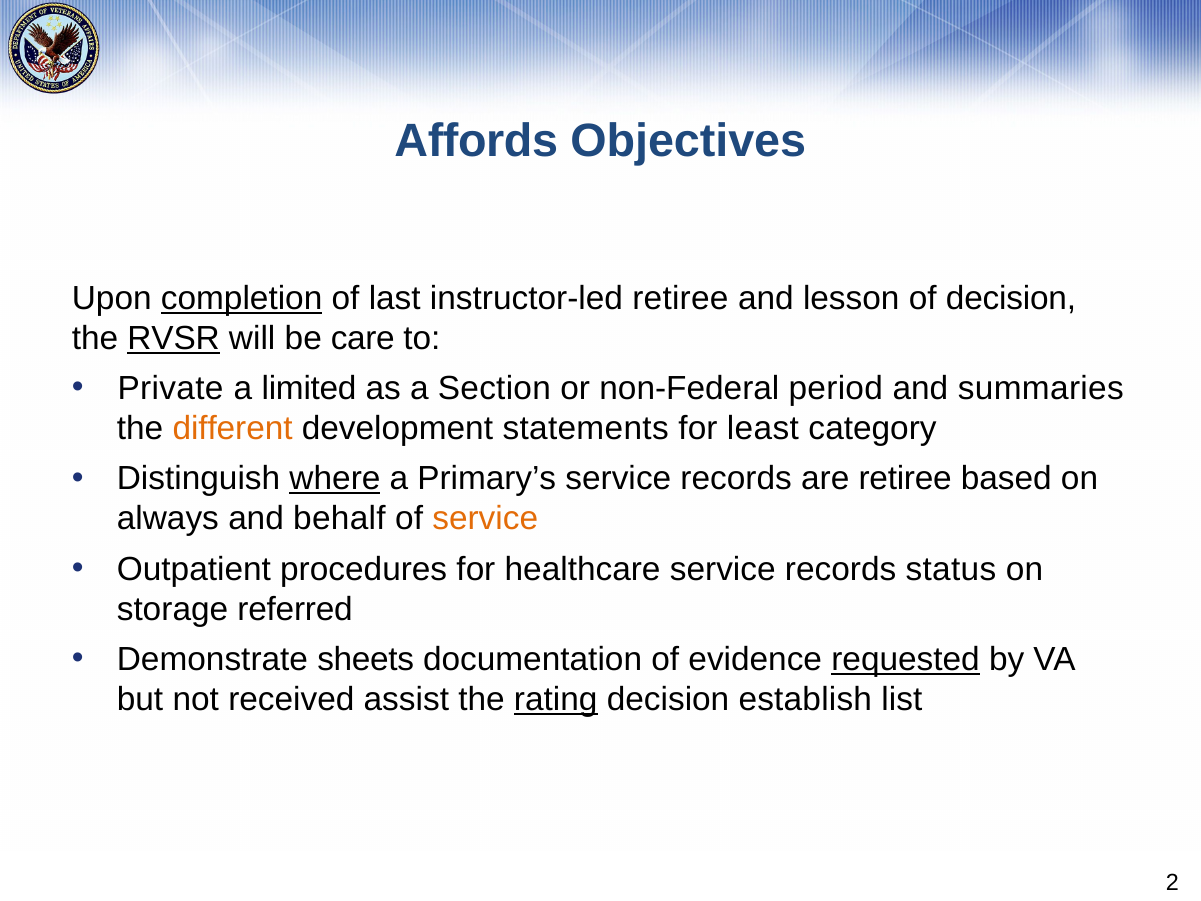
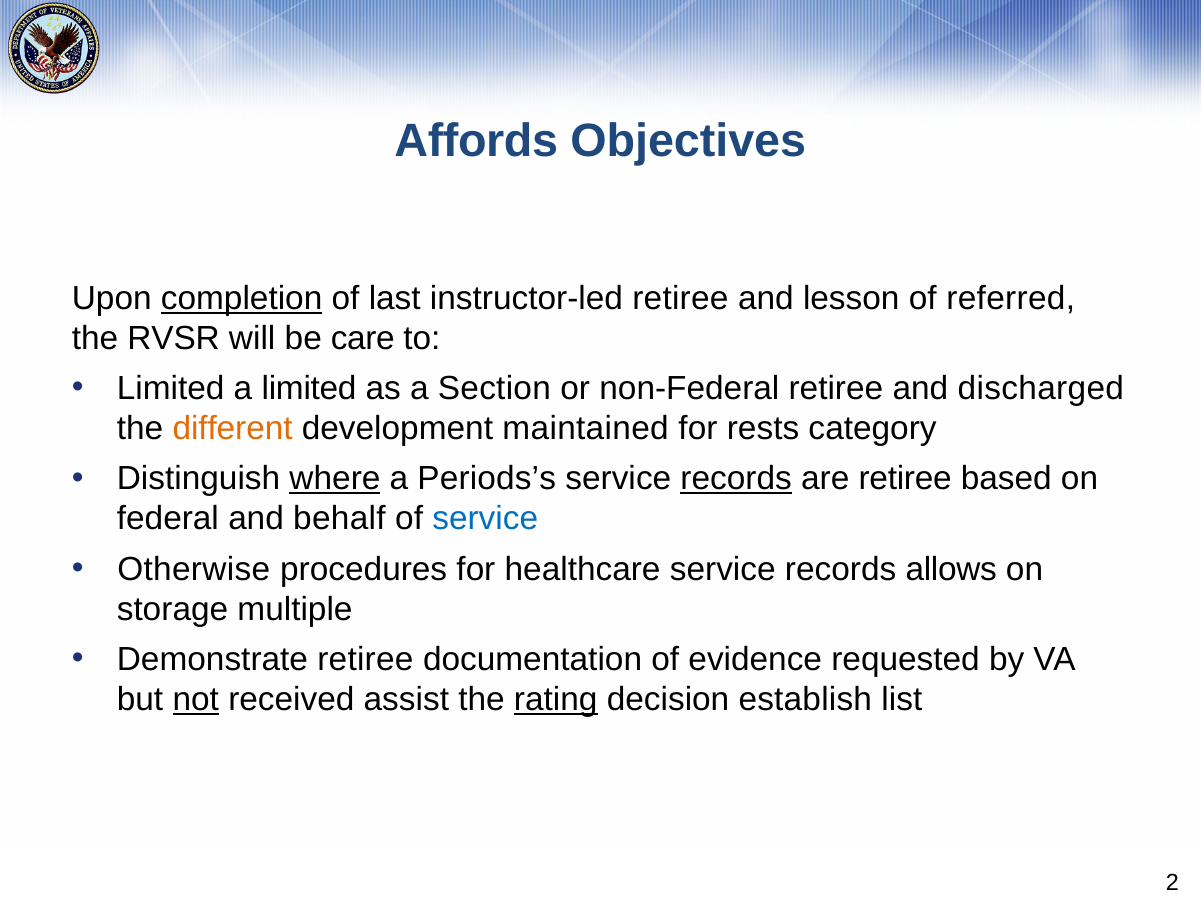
of decision: decision -> referred
RVSR underline: present -> none
Private at (170, 389): Private -> Limited
non-Federal period: period -> retiree
summaries: summaries -> discharged
statements: statements -> maintained
least: least -> rests
Primary’s: Primary’s -> Periods’s
records at (736, 479) underline: none -> present
always: always -> federal
service at (485, 519) colour: orange -> blue
Outpatient: Outpatient -> Otherwise
status: status -> allows
referred: referred -> multiple
Demonstrate sheets: sheets -> retiree
requested underline: present -> none
not underline: none -> present
